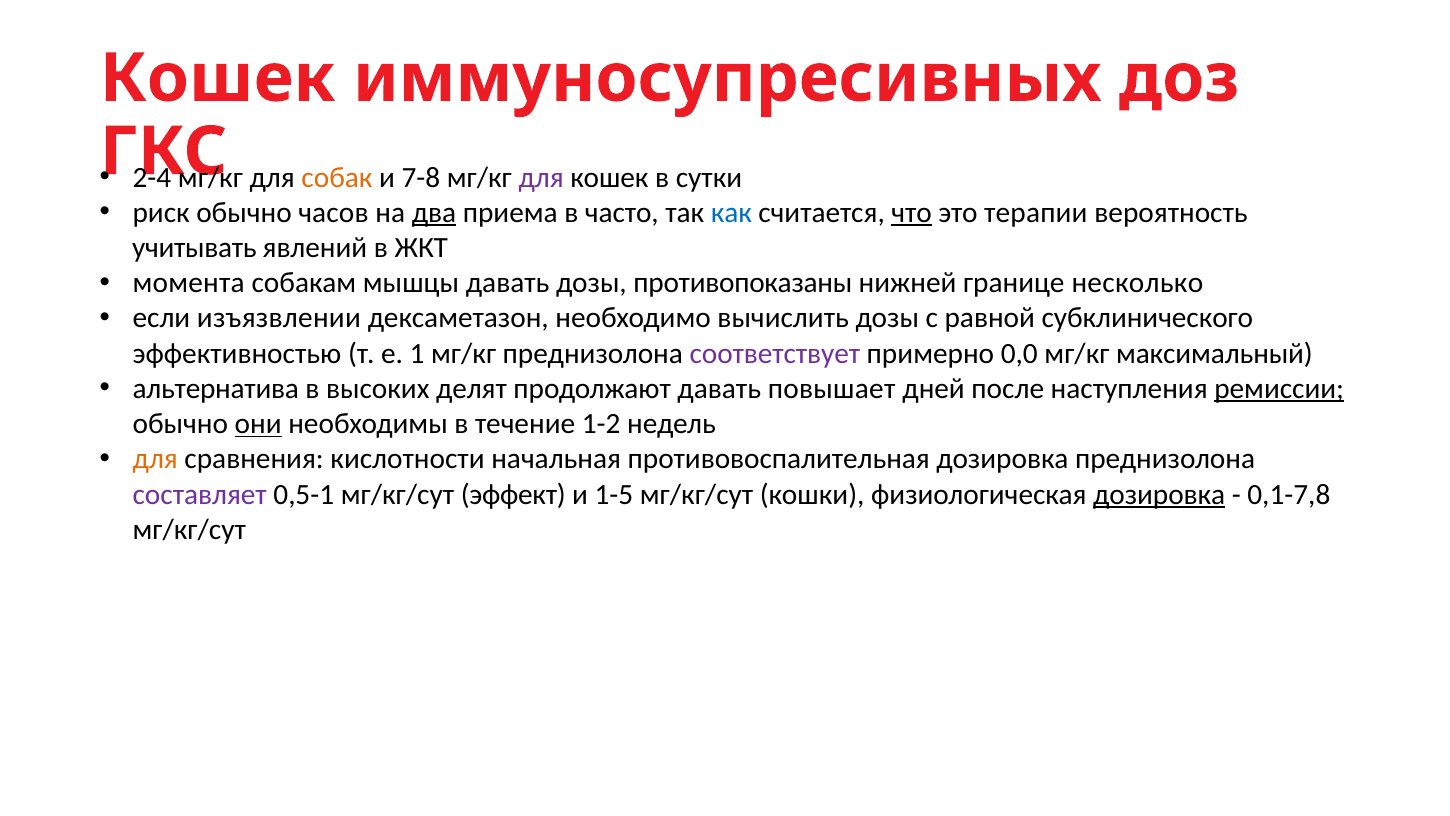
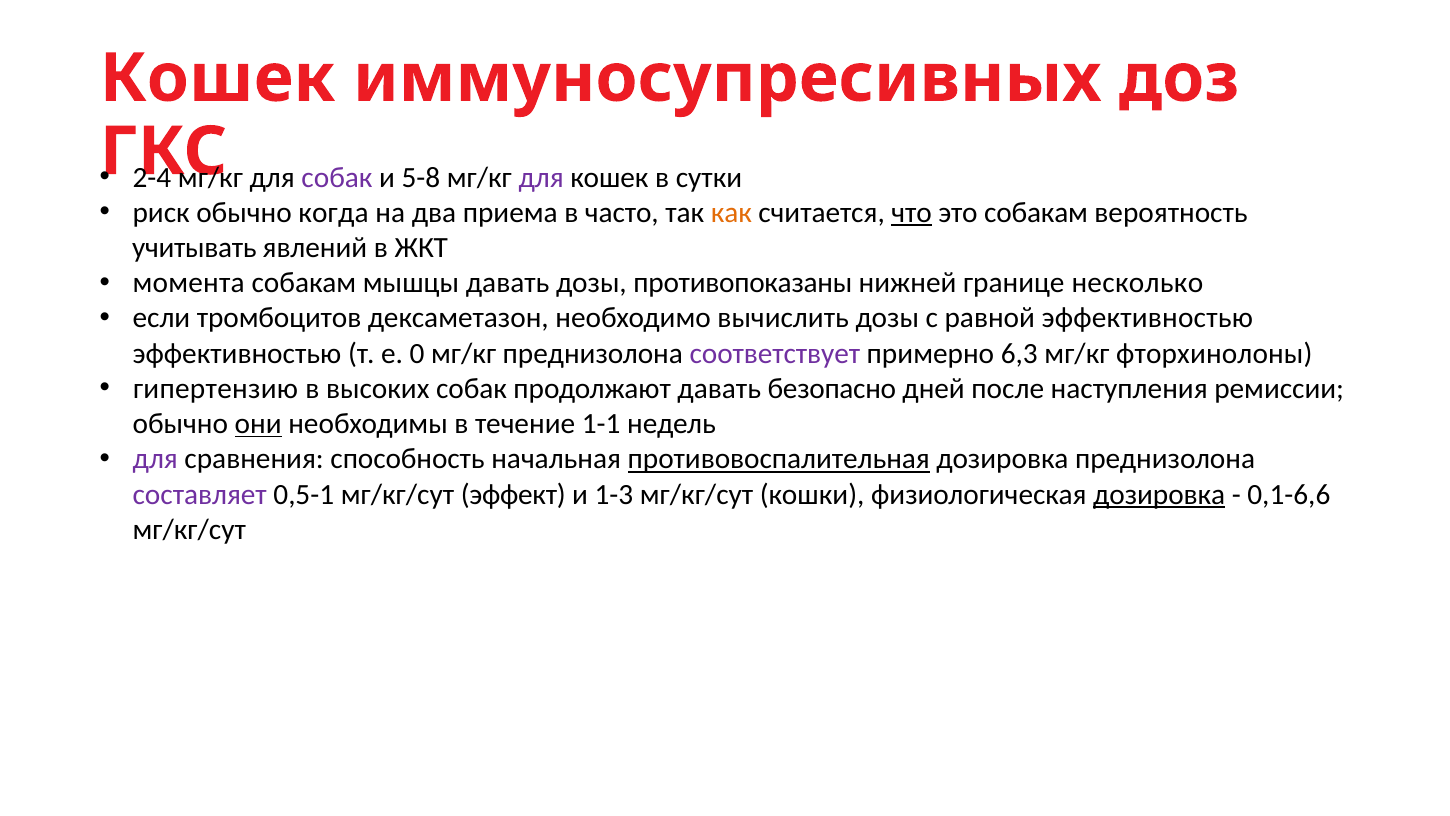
собак at (337, 177) colour: orange -> purple
7-8: 7-8 -> 5-8
часов: часов -> когда
два underline: present -> none
как colour: blue -> orange
это терапии: терапии -> собакам
изъязвлении: изъязвлении -> тромбоцитов
равной субклинического: субклинического -> эффективностью
1: 1 -> 0
0,0: 0,0 -> 6,3
максимальный: максимальный -> фторхинолоны
альтернатива: альтернатива -> гипертензию
высоких делят: делят -> собак
повышает: повышает -> безопасно
ремиссии underline: present -> none
1-2: 1-2 -> 1-1
для at (155, 459) colour: orange -> purple
кислотности: кислотности -> способность
противовоспалительная underline: none -> present
1-5: 1-5 -> 1-3
0,1-7,8: 0,1-7,8 -> 0,1-6,6
